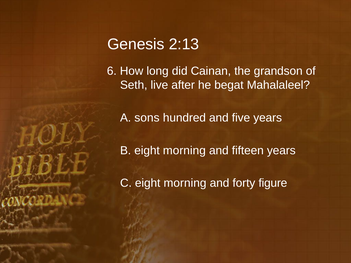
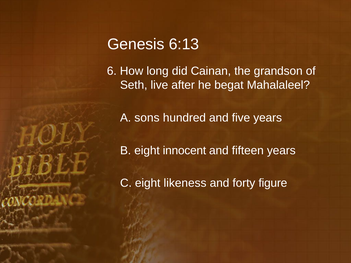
2:13: 2:13 -> 6:13
B eight morning: morning -> innocent
C eight morning: morning -> likeness
